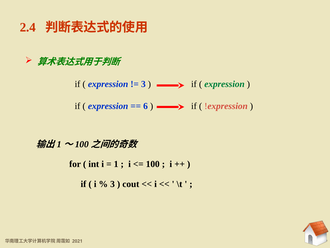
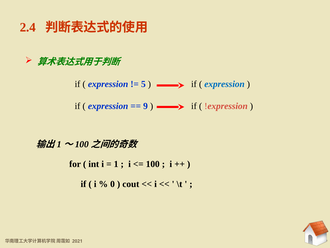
3 at (143, 84): 3 -> 5
expression at (224, 84) colour: green -> blue
6: 6 -> 9
3 at (113, 184): 3 -> 0
